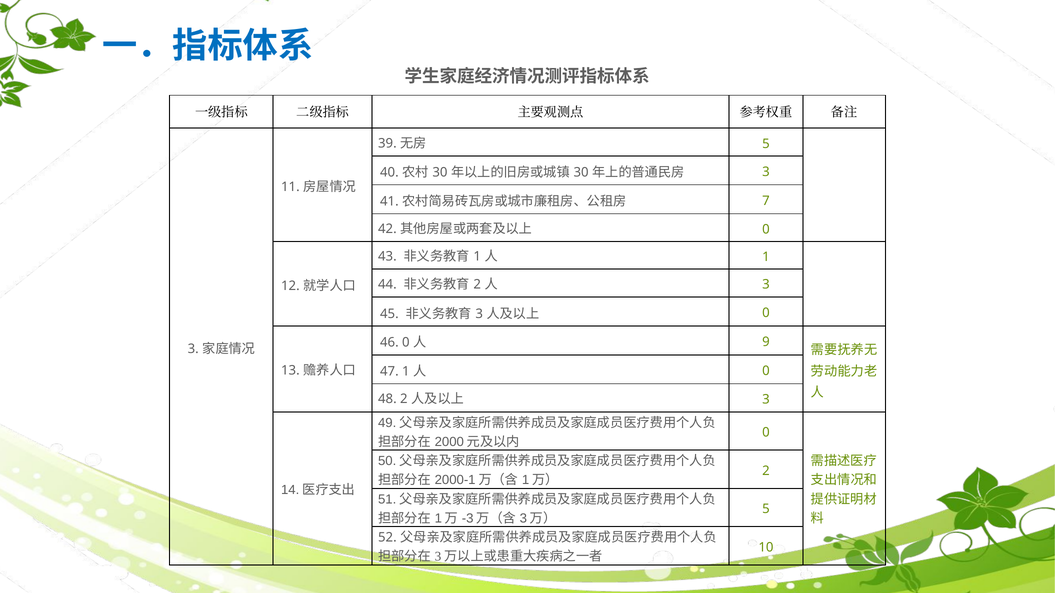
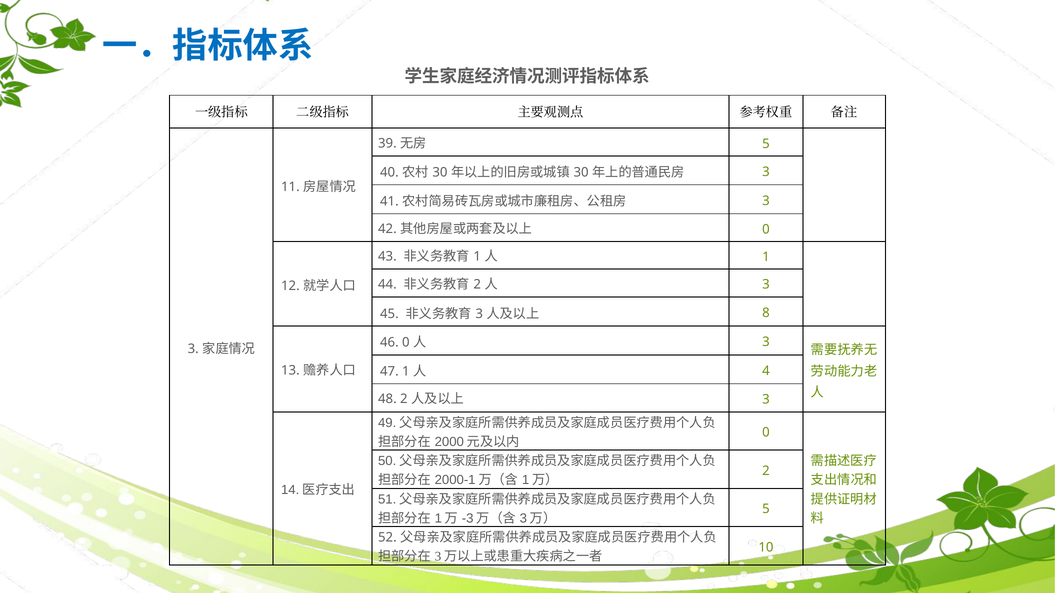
7 at (766, 201): 7 -> 3
0 at (766, 313): 0 -> 8
9 at (766, 342): 9 -> 3
0 at (766, 371): 0 -> 4
